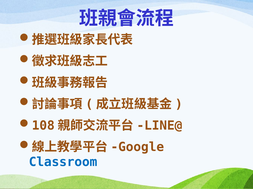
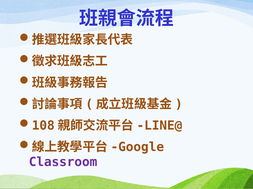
Classroom colour: blue -> purple
